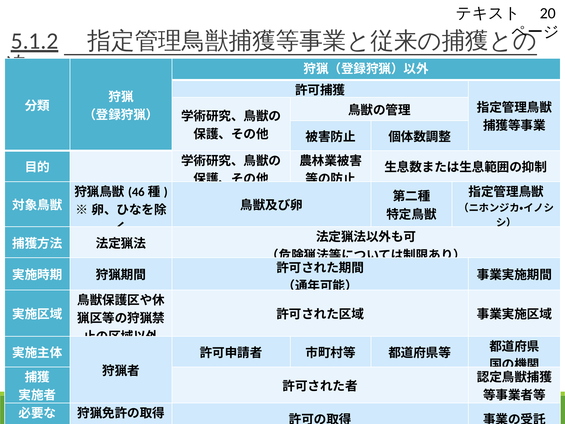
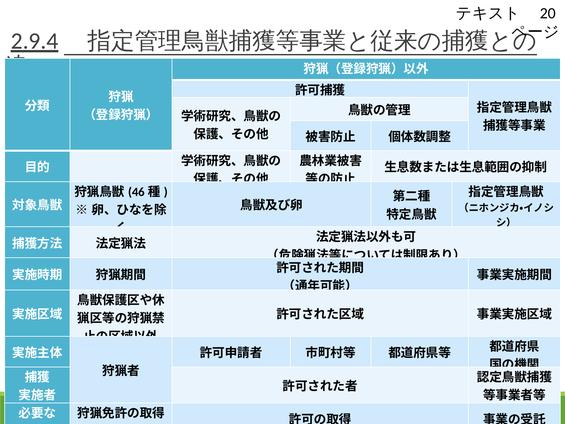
5.1.2: 5.1.2 -> 2.9.4
